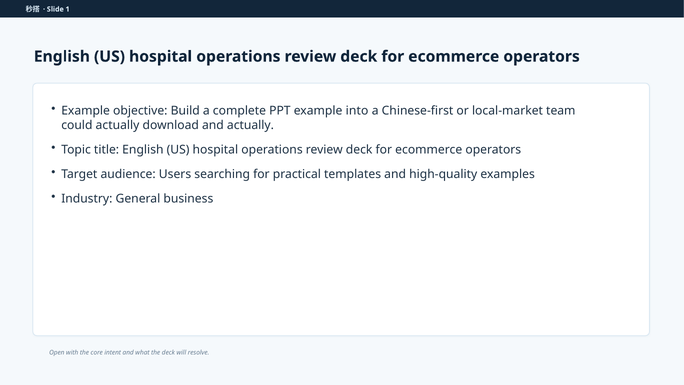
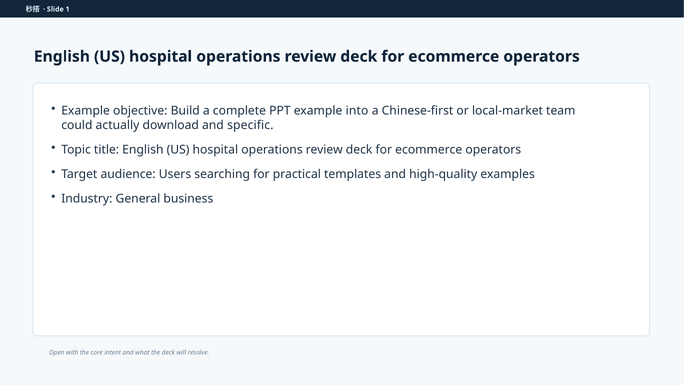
and actually: actually -> specific
